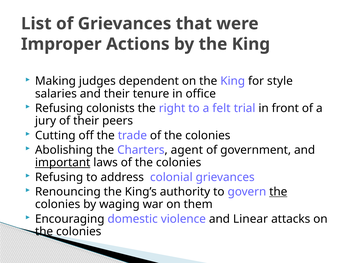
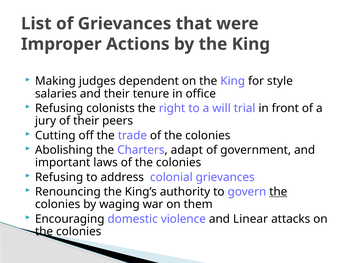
felt: felt -> will
agent: agent -> adapt
important underline: present -> none
